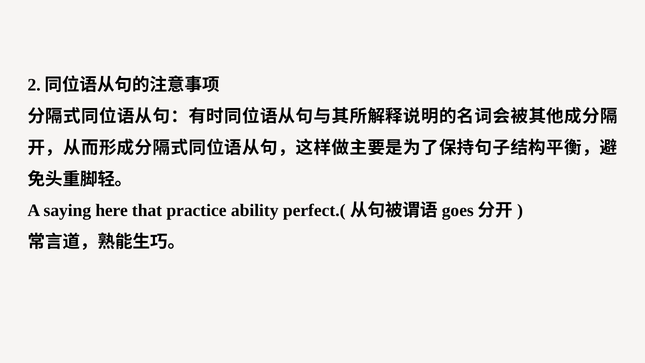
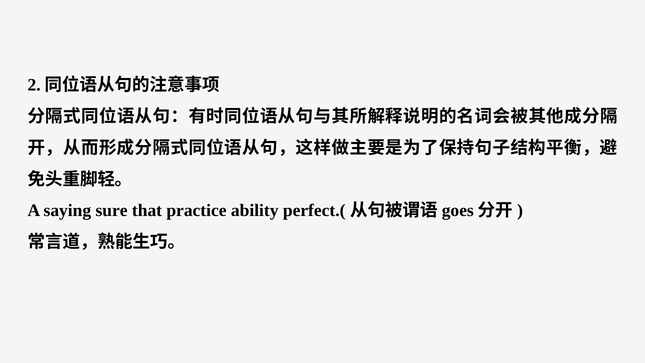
here: here -> sure
